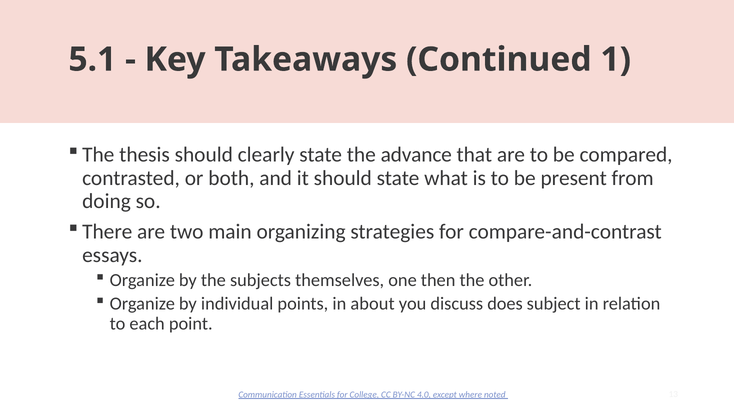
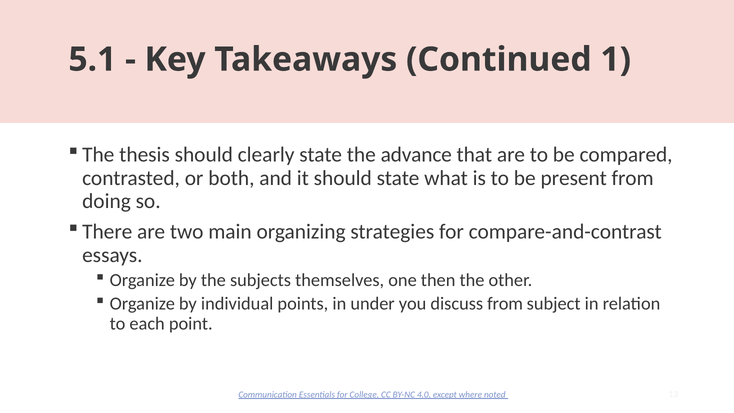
about: about -> under
discuss does: does -> from
